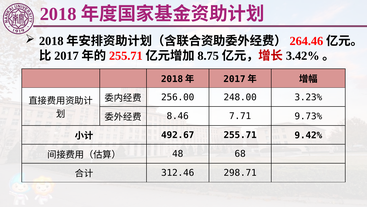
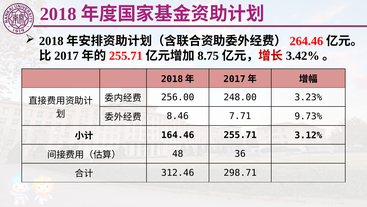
492.67: 492.67 -> 164.46
9.42%: 9.42% -> 3.12%
68: 68 -> 36
